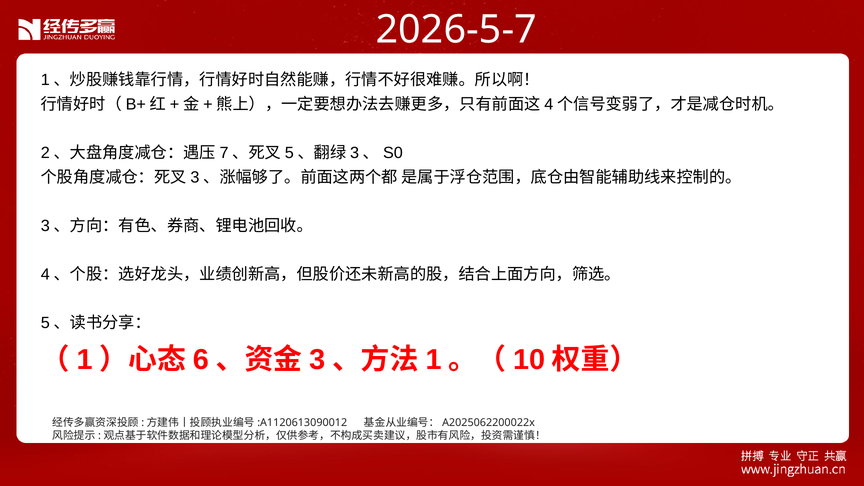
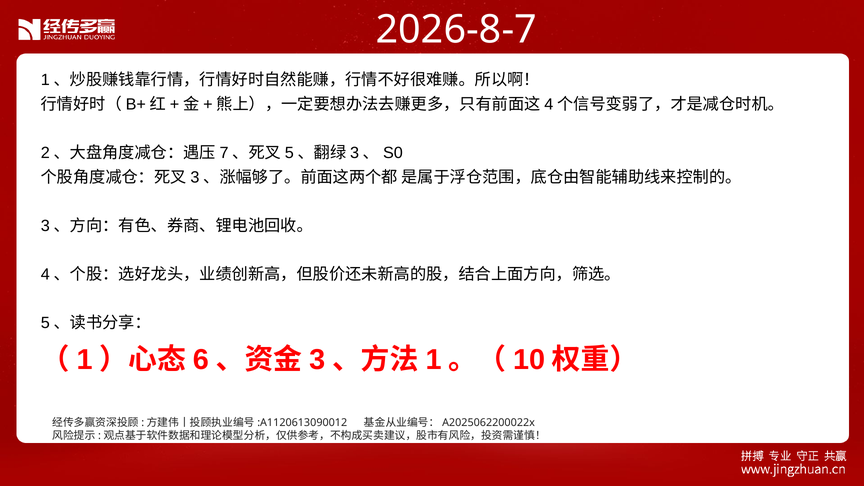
2026-5-7: 2026-5-7 -> 2026-8-7
